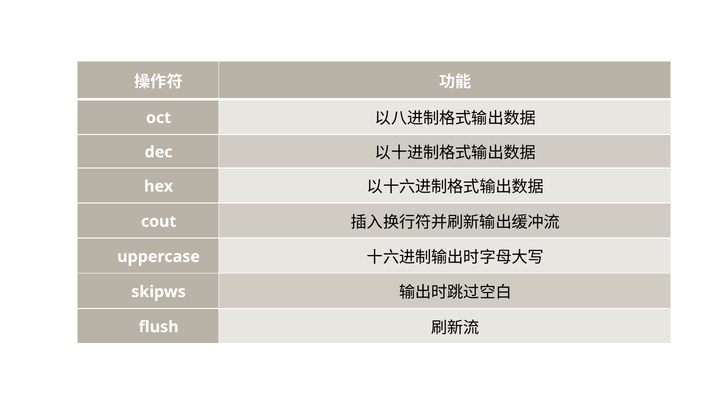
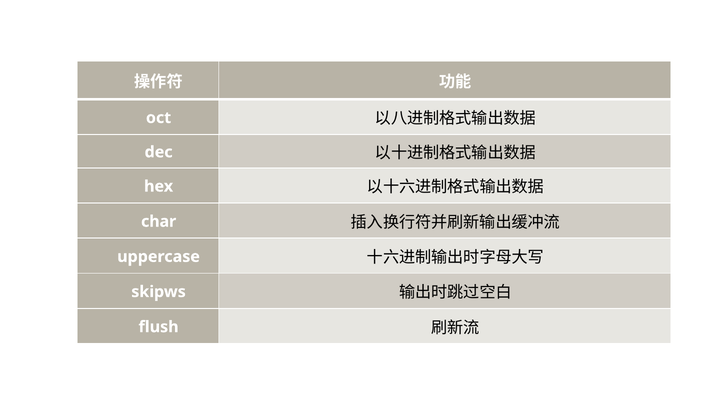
cout: cout -> char
